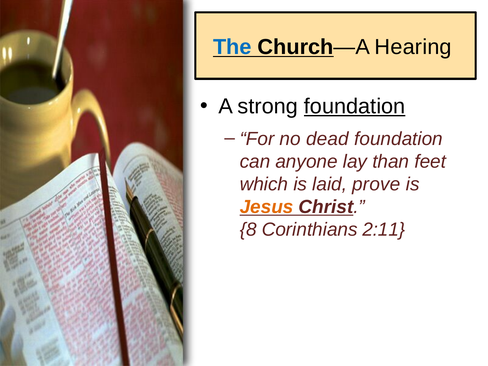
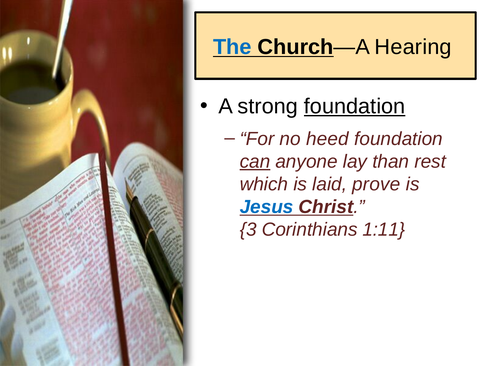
dead: dead -> heed
can underline: none -> present
feet: feet -> rest
Jesus colour: orange -> blue
8: 8 -> 3
2:11: 2:11 -> 1:11
